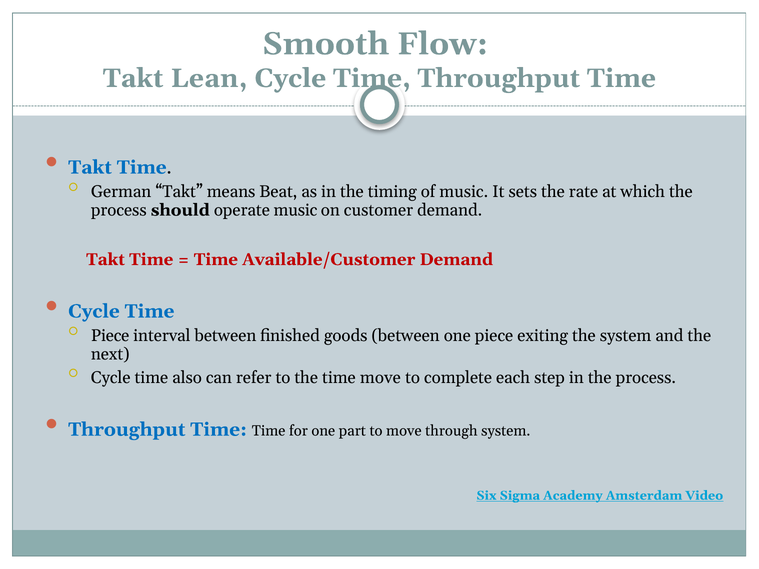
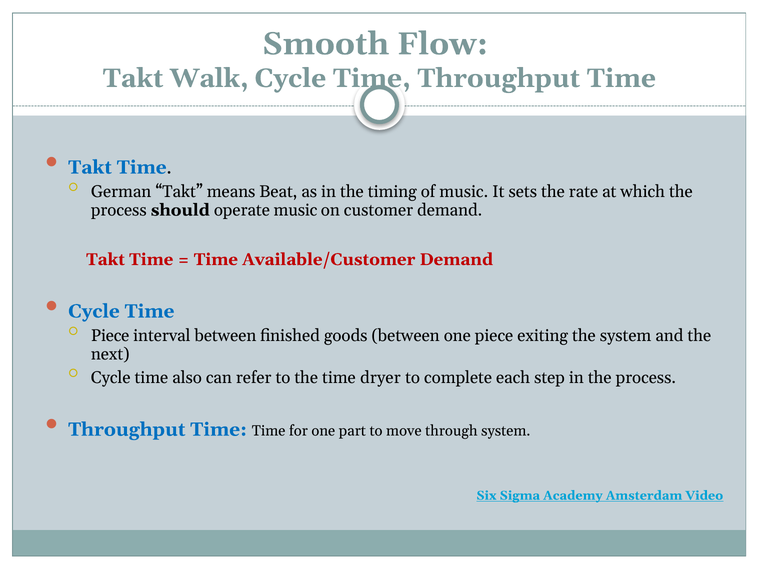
Lean: Lean -> Walk
time move: move -> dryer
